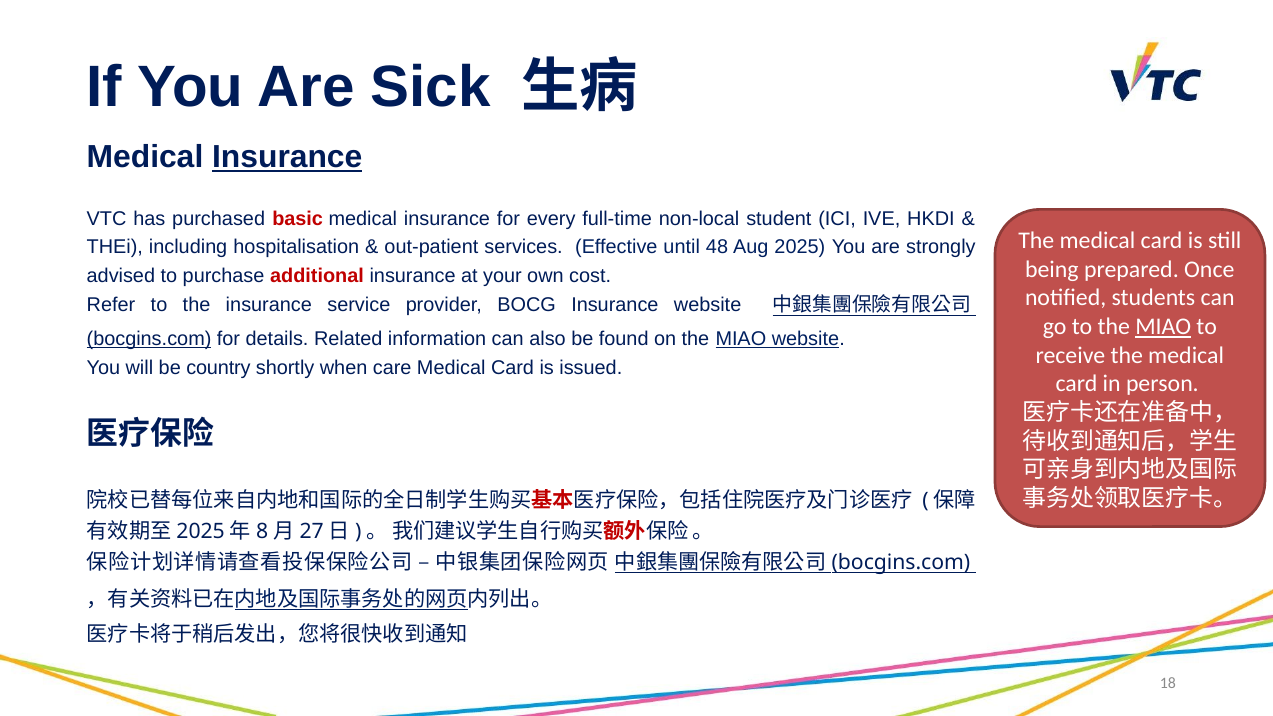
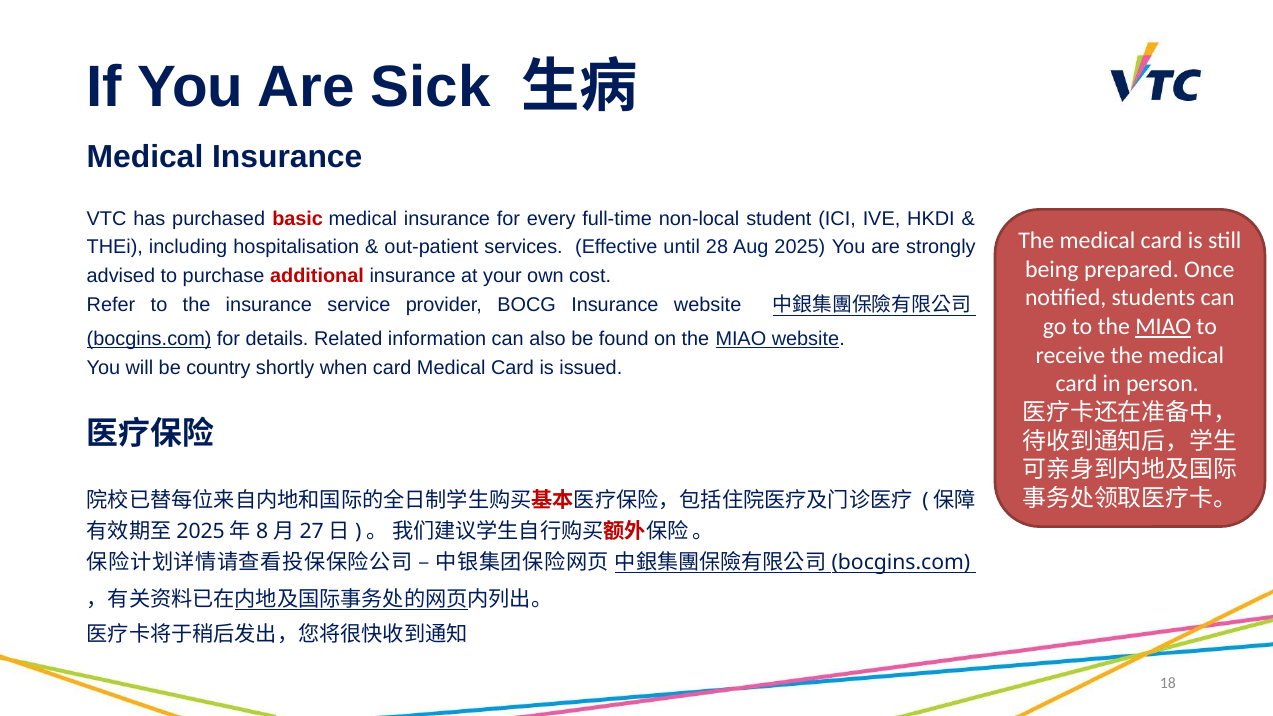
Insurance at (287, 157) underline: present -> none
48: 48 -> 28
when care: care -> card
